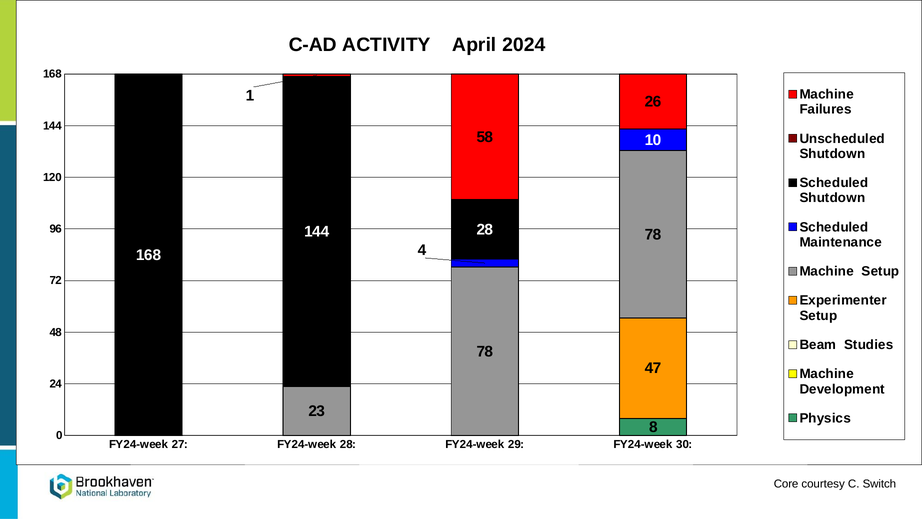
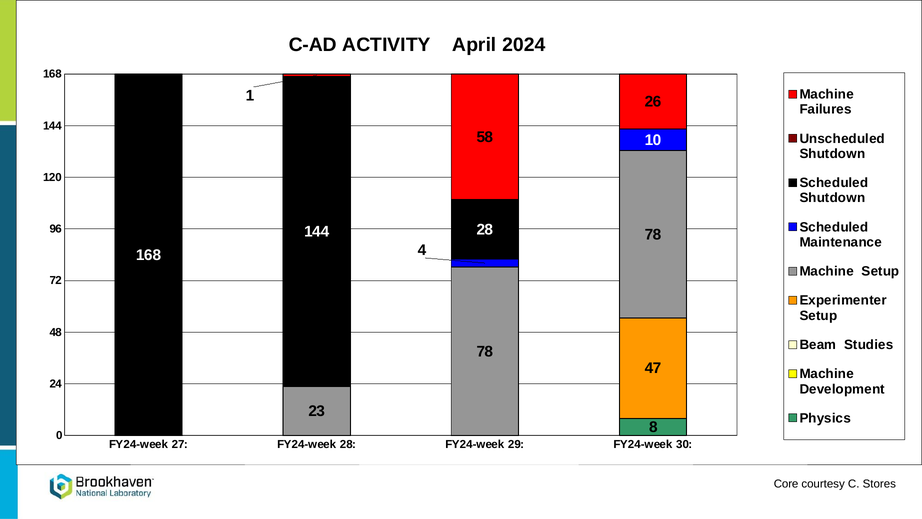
Switch: Switch -> Stores
